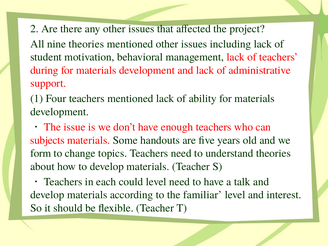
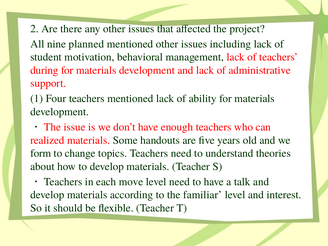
nine theories: theories -> planned
subjects: subjects -> realized
could: could -> move
